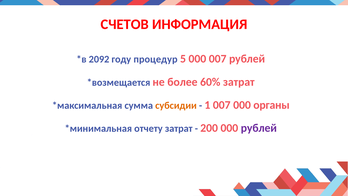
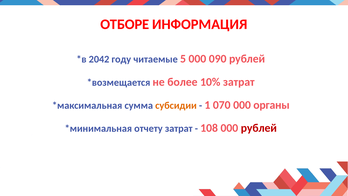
СЧЕТОВ: СЧЕТОВ -> ОТБОРЕ
2092: 2092 -> 2042
процедур: процедур -> читаемые
000 007: 007 -> 090
60%: 60% -> 10%
1 007: 007 -> 070
200: 200 -> 108
рублей at (259, 128) colour: purple -> red
